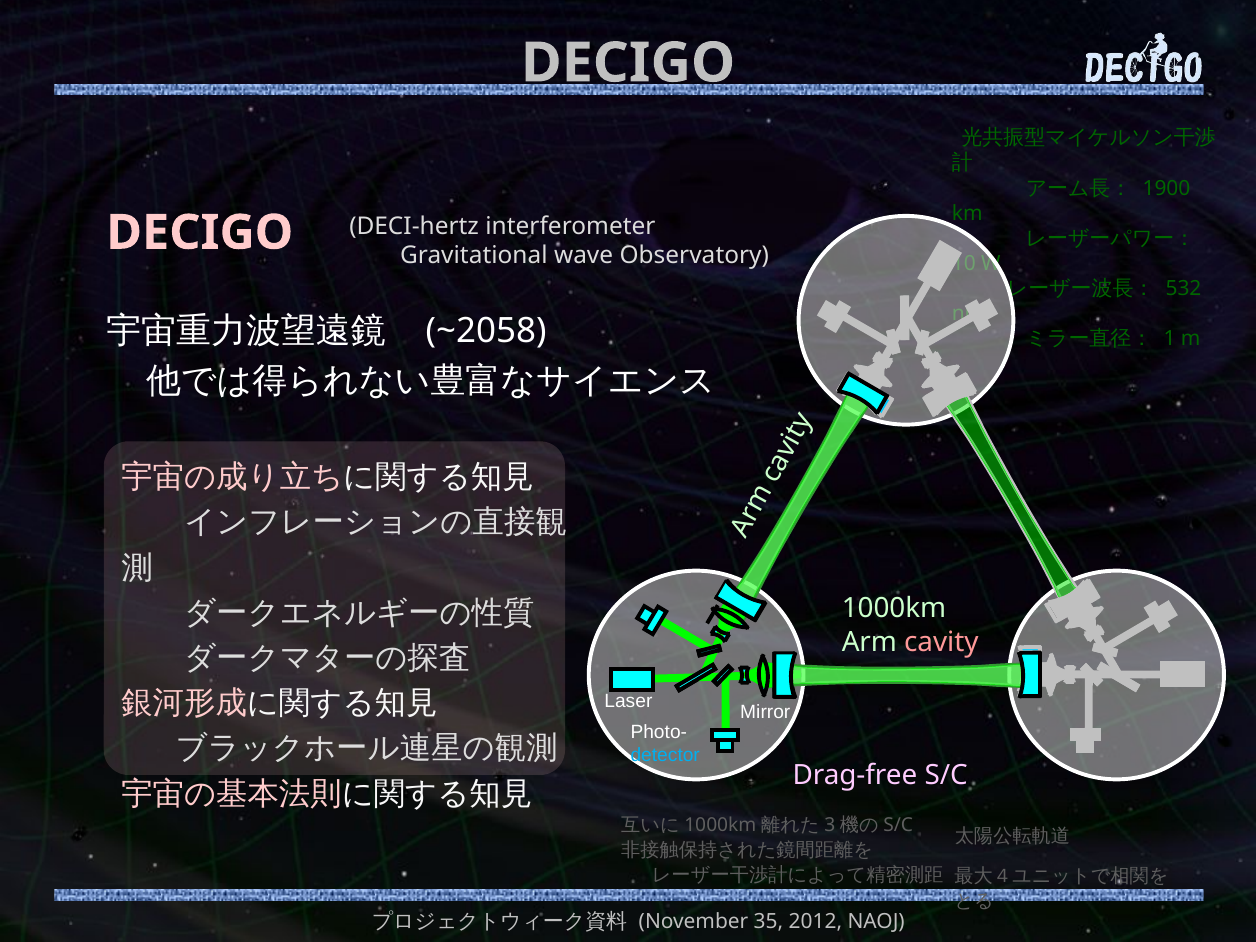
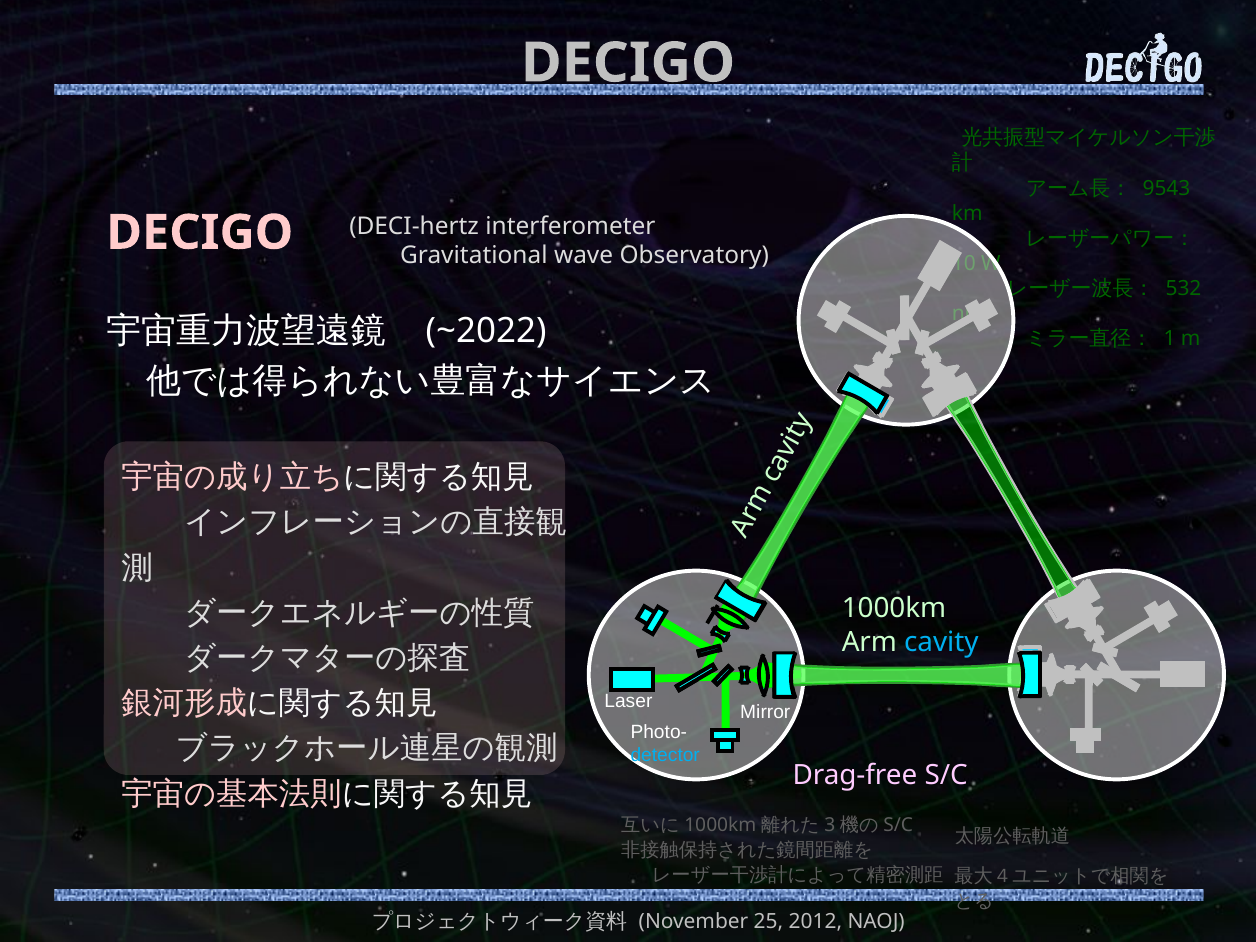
1900: 1900 -> 9543
~2058: ~2058 -> ~2022
cavity colour: pink -> light blue
35: 35 -> 25
